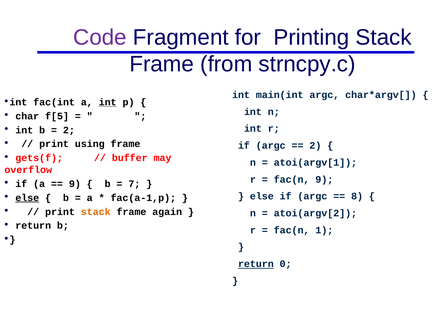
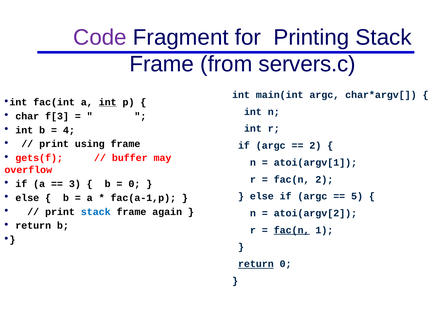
strncpy.c: strncpy.c -> servers.c
f[5: f[5 -> f[3
2 at (69, 130): 2 -> 4
fac(n 9: 9 -> 2
9 at (75, 184): 9 -> 3
7 at (134, 184): 7 -> 0
8: 8 -> 5
else at (27, 198) underline: present -> none
stack at (96, 212) colour: orange -> blue
fac(n at (292, 230) underline: none -> present
